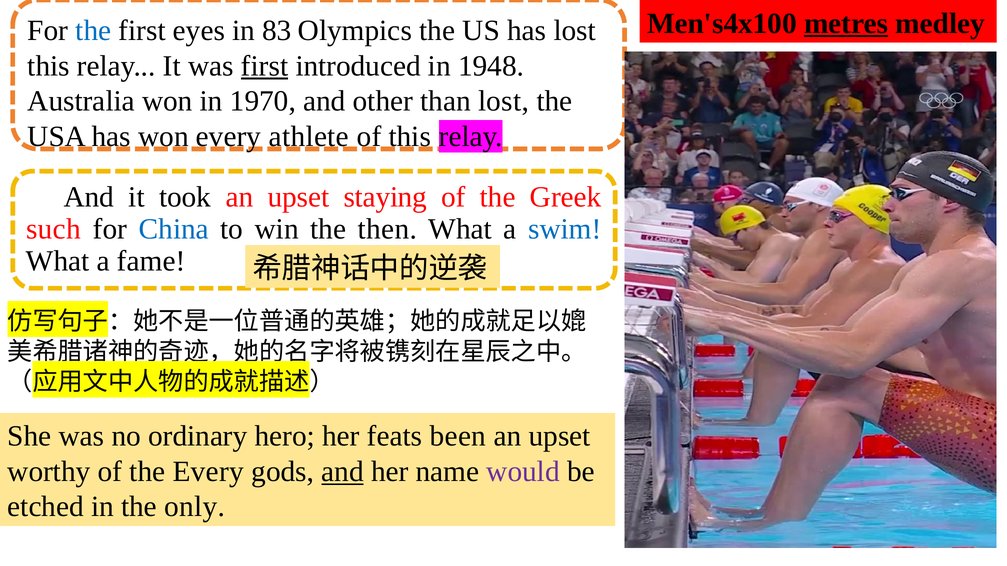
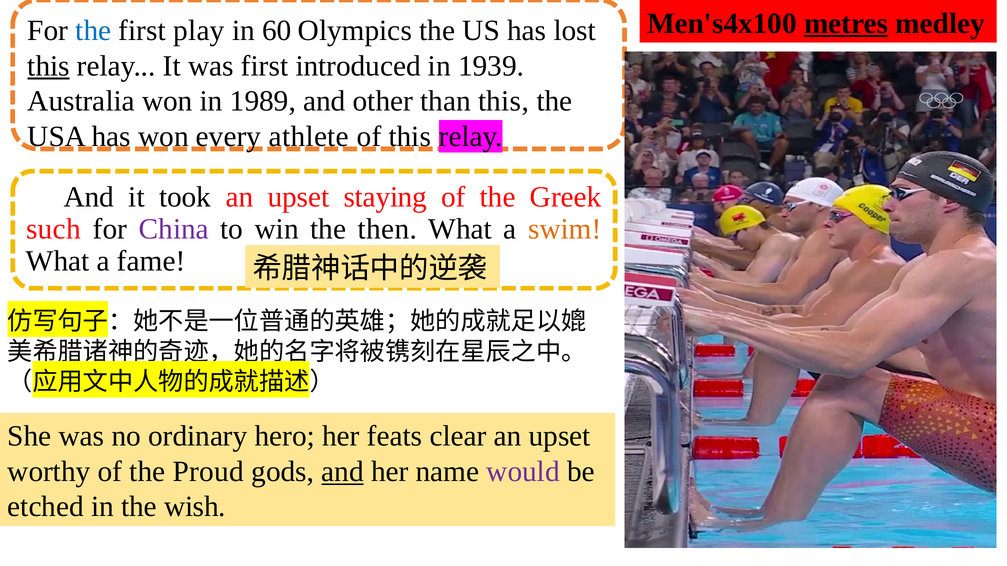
eyes: eyes -> play
83: 83 -> 60
this at (49, 66) underline: none -> present
first at (265, 66) underline: present -> none
1948: 1948 -> 1939
1970: 1970 -> 1989
than lost: lost -> this
China colour: blue -> purple
swim colour: blue -> orange
been: been -> clear
the Every: Every -> Proud
only: only -> wish
